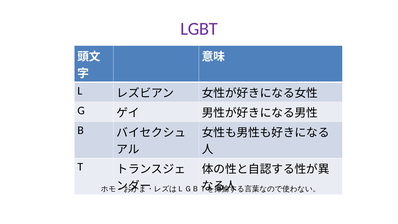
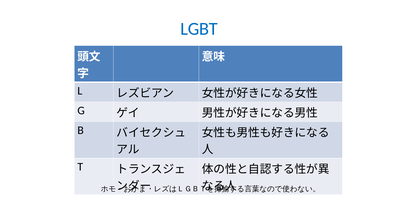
LGBT colour: purple -> blue
